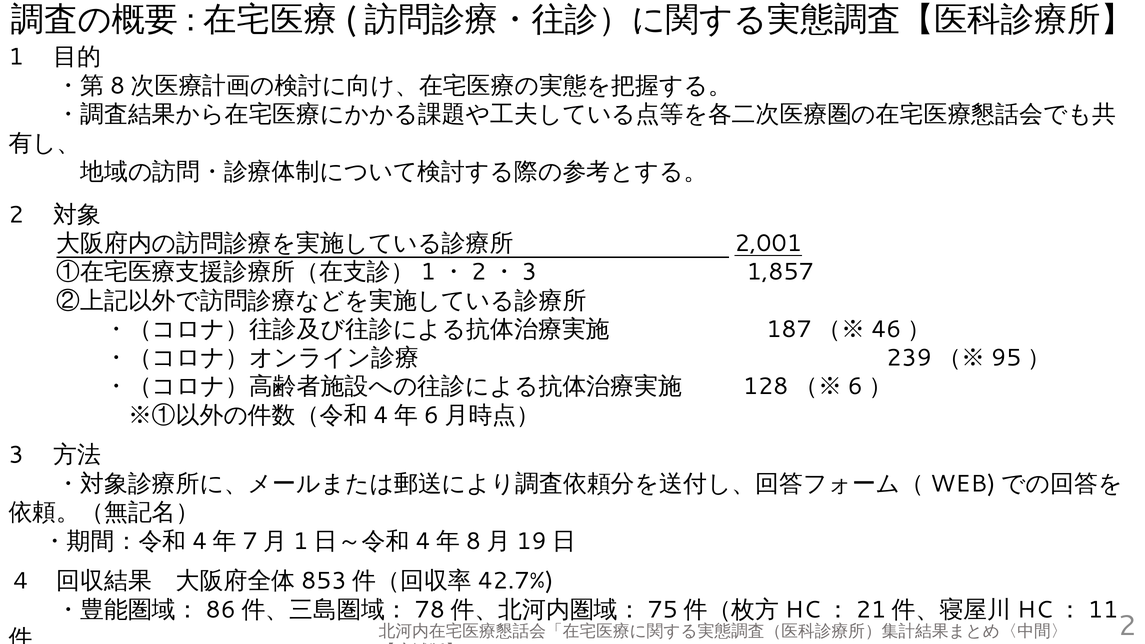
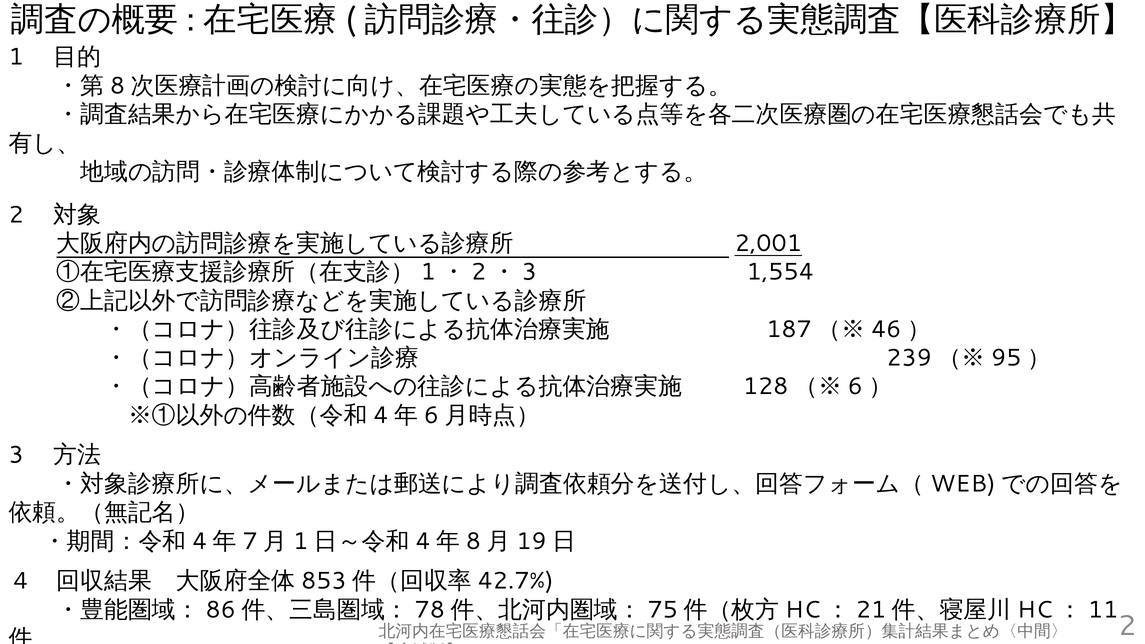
1,857: 1,857 -> 1,554
